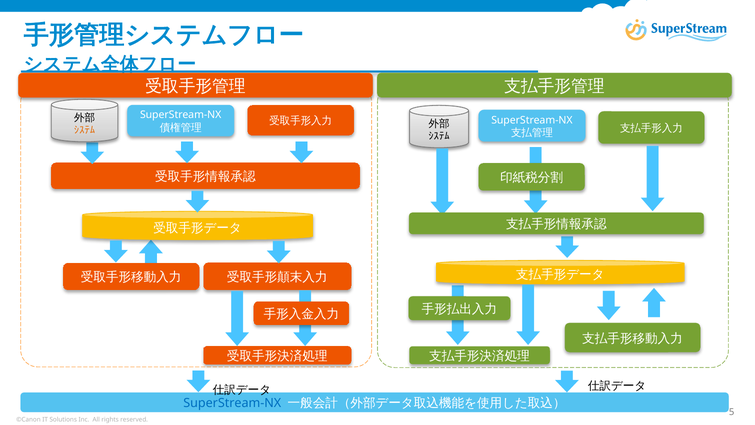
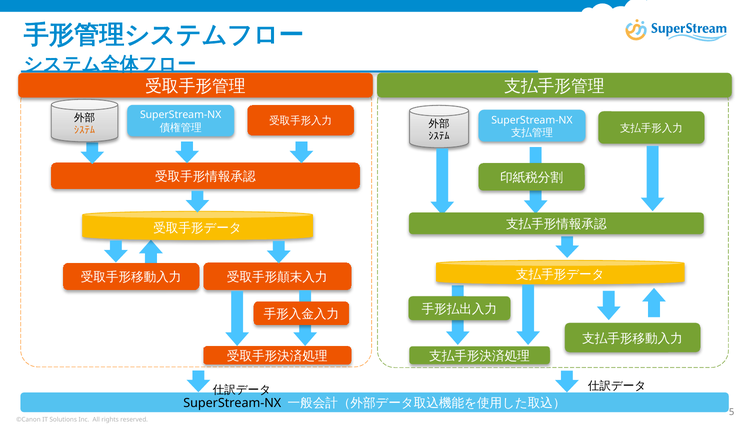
SuperStream-NX at (232, 403) colour: blue -> black
